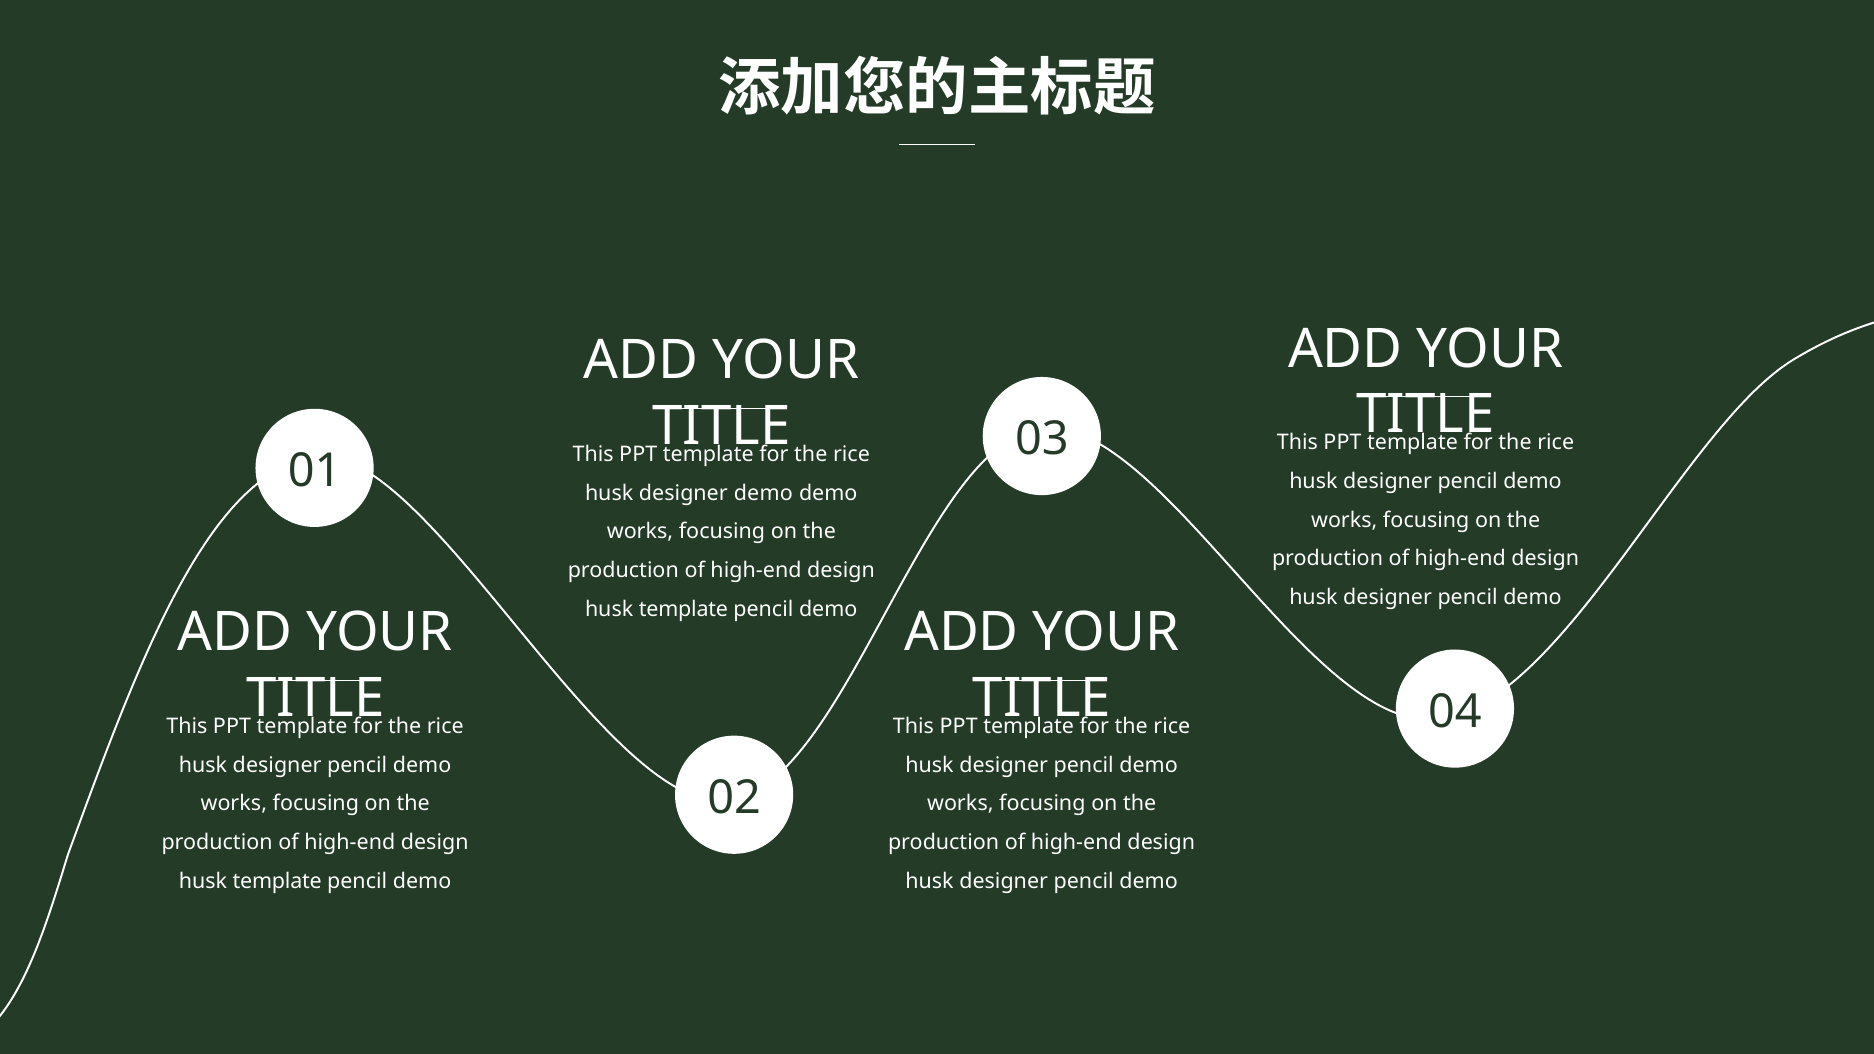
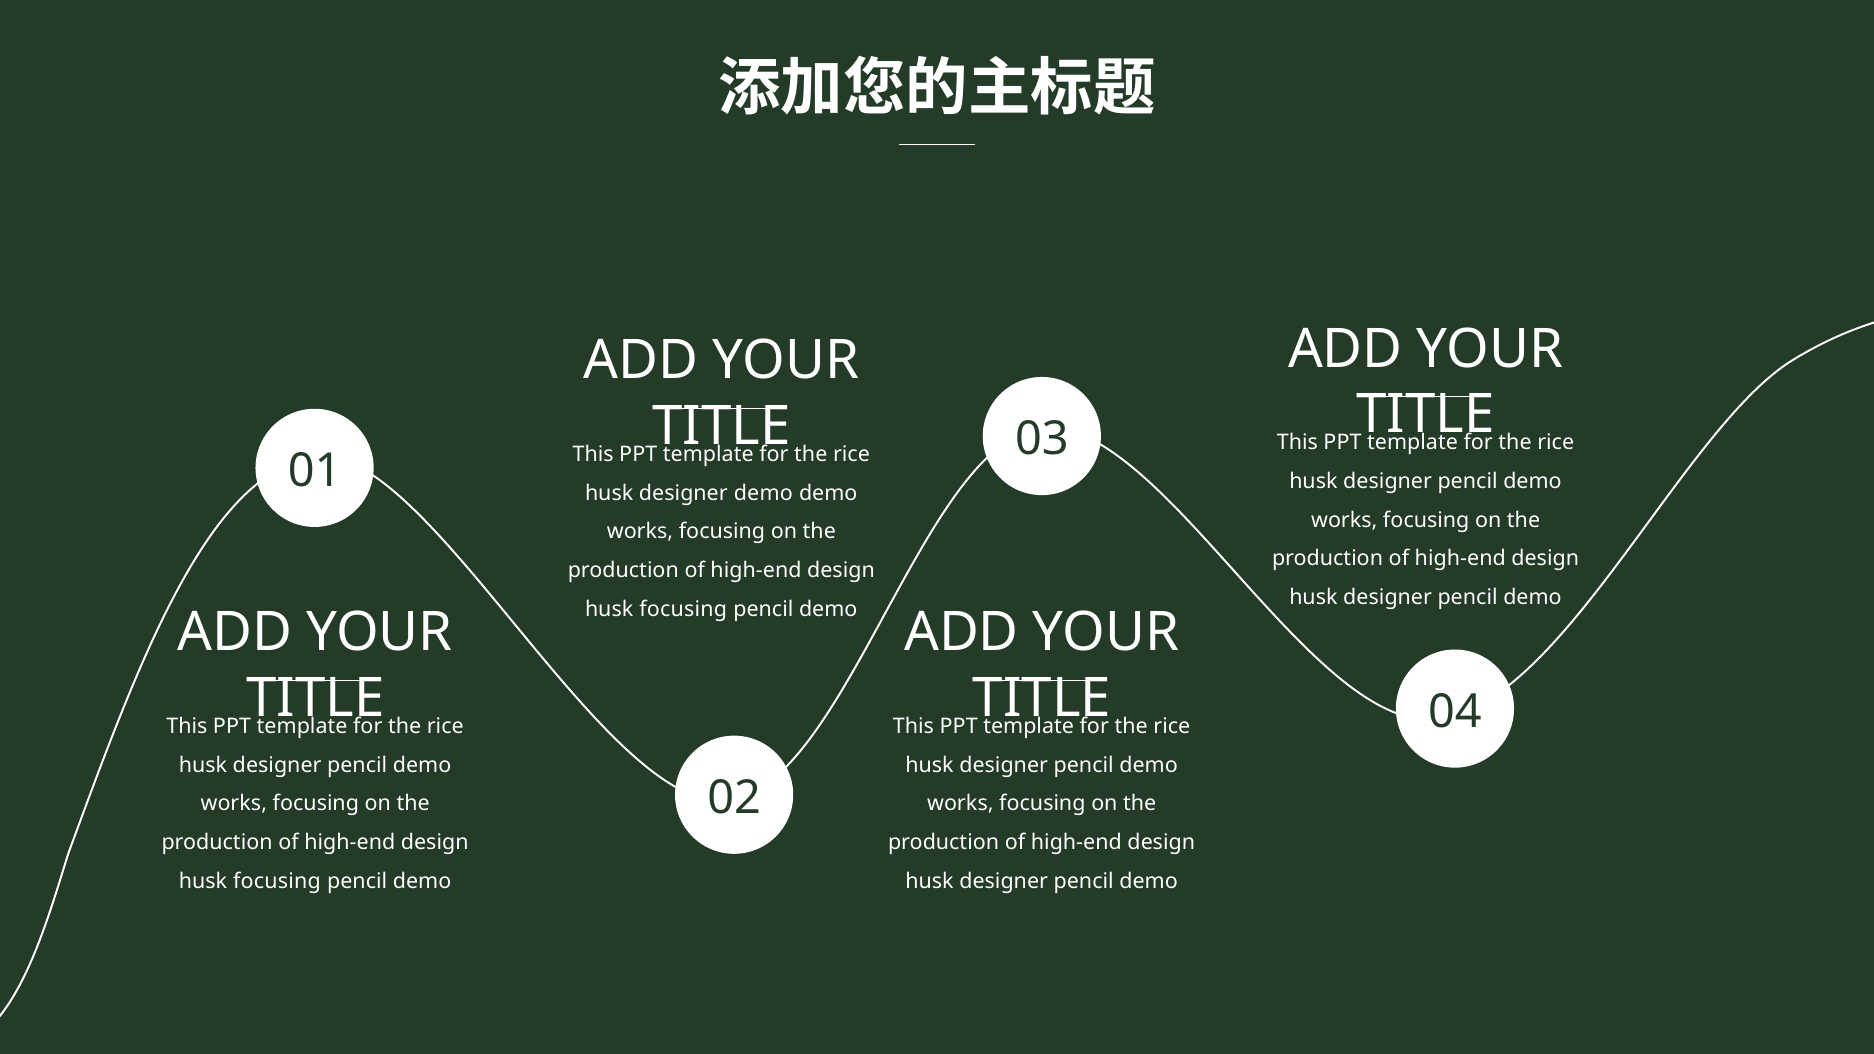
template at (683, 609): template -> focusing
template at (277, 881): template -> focusing
